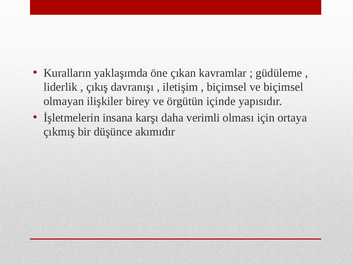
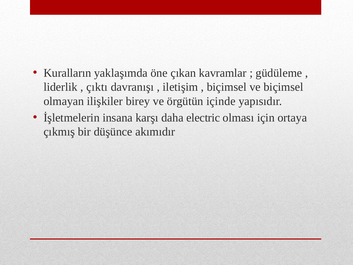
çıkış: çıkış -> çıktı
verimli: verimli -> electric
